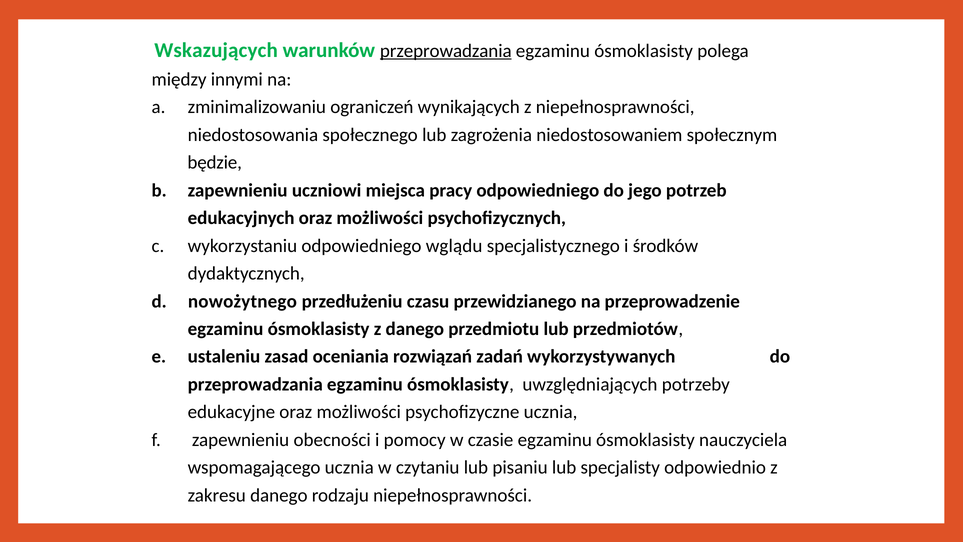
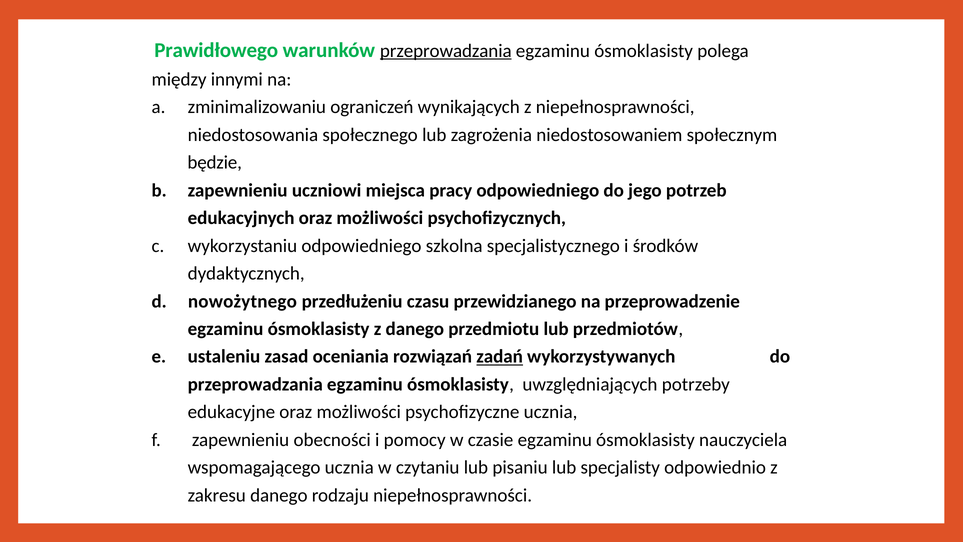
Wskazujących: Wskazujących -> Prawidłowego
wglądu: wglądu -> szkolna
zadań underline: none -> present
